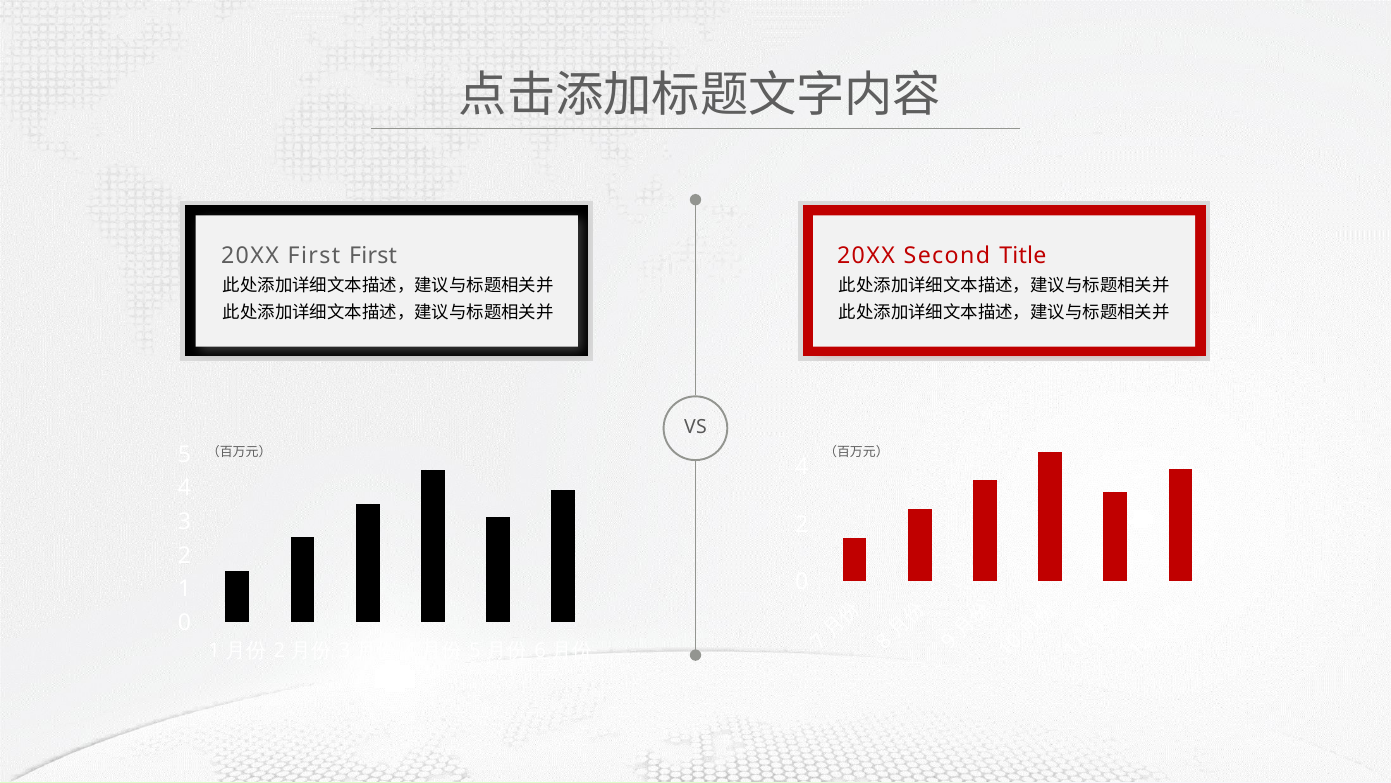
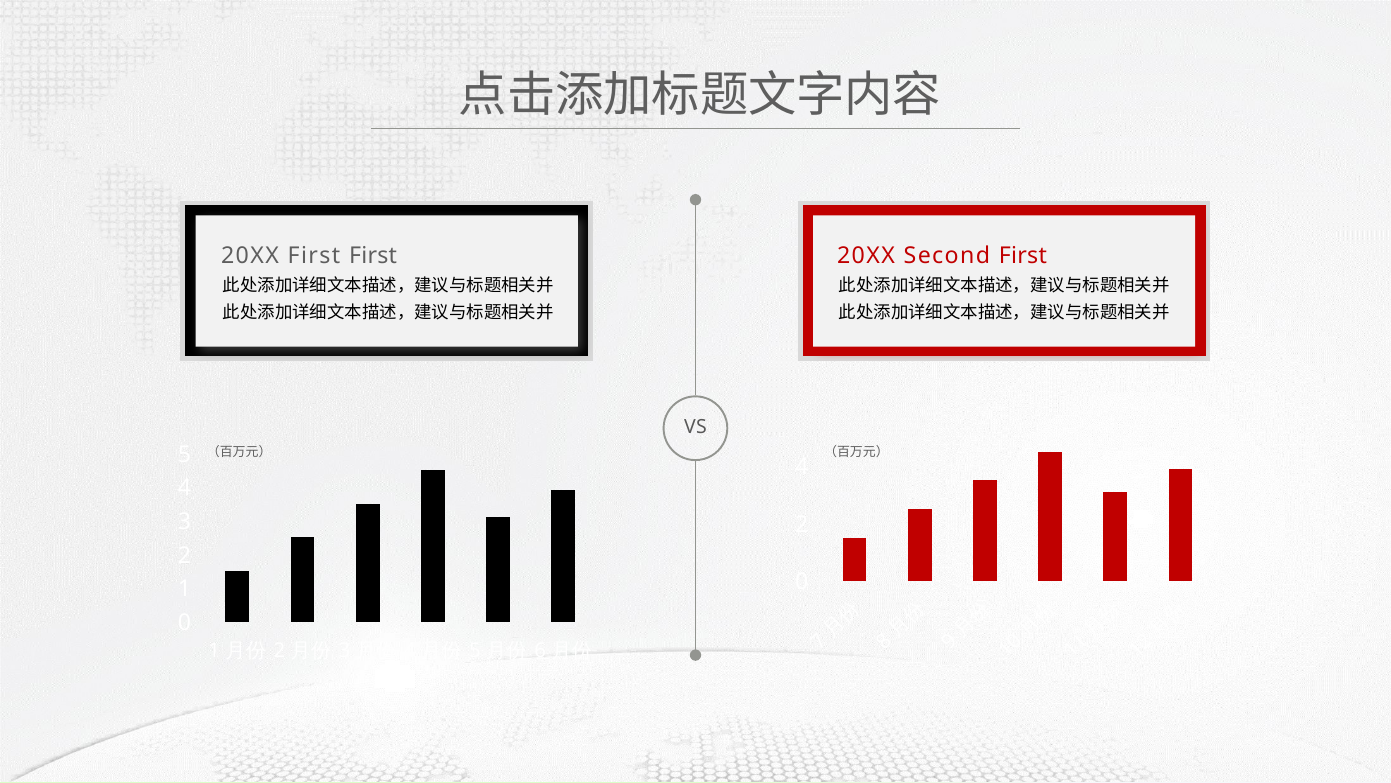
Second Title: Title -> First
